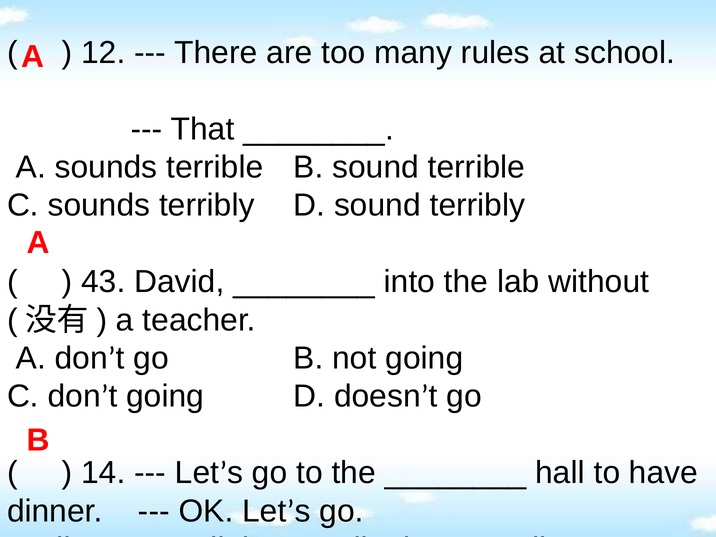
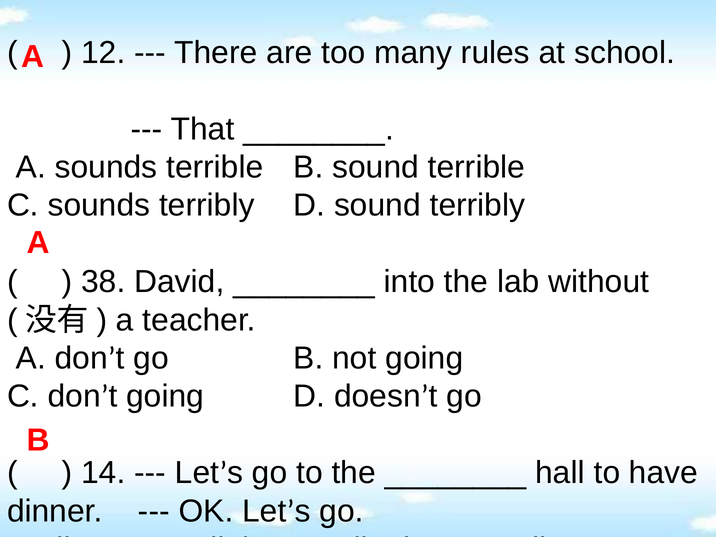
43: 43 -> 38
